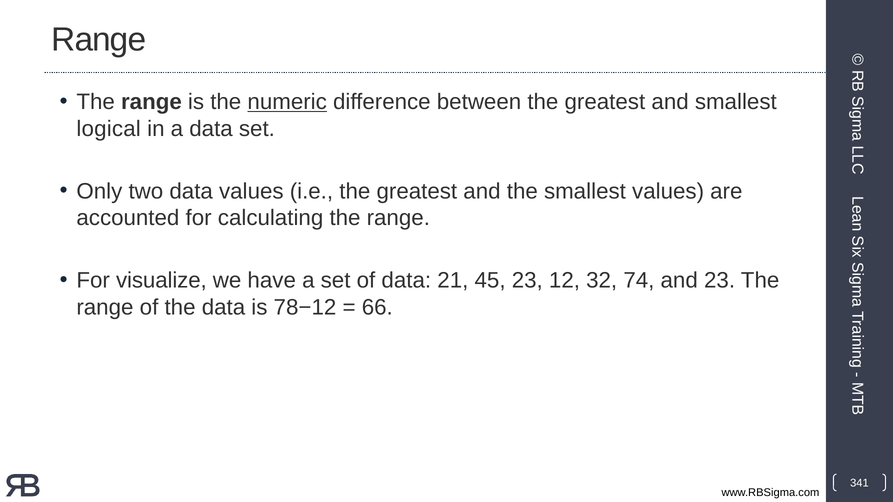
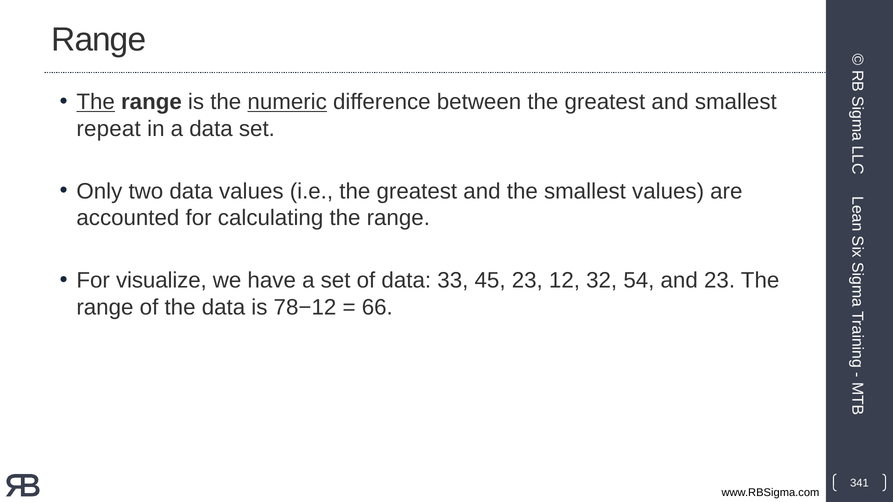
The at (96, 102) underline: none -> present
logical: logical -> repeat
21: 21 -> 33
74: 74 -> 54
